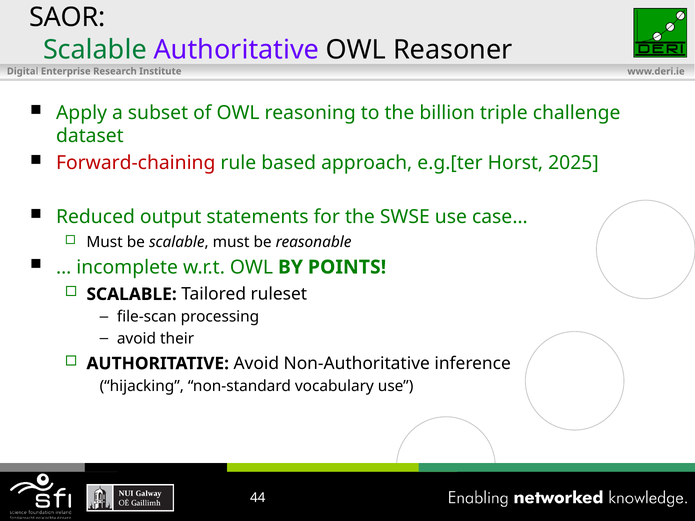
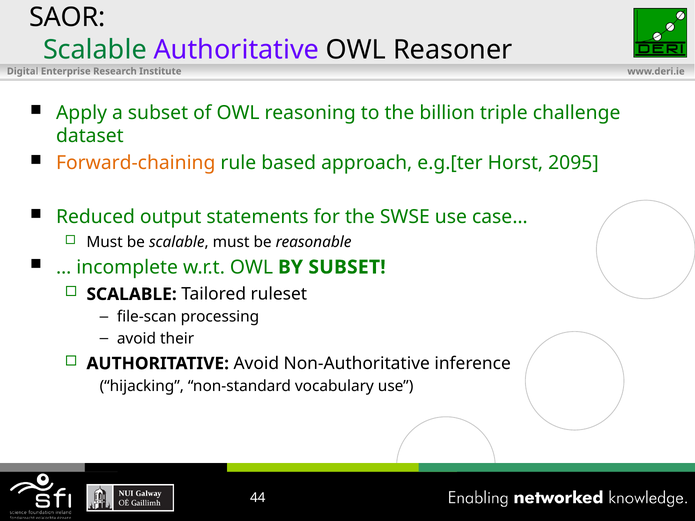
Forward-chaining colour: red -> orange
2025: 2025 -> 2095
BY POINTS: POINTS -> SUBSET
